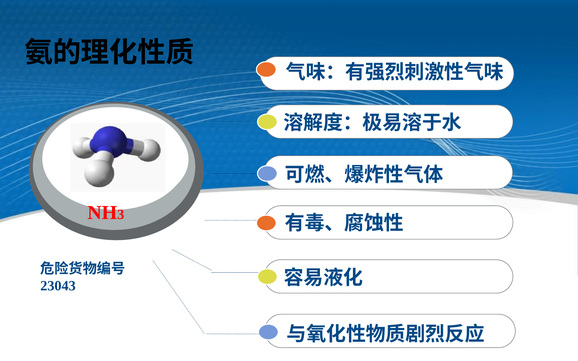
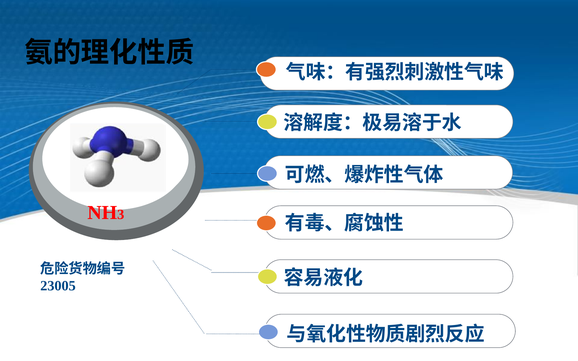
23043: 23043 -> 23005
